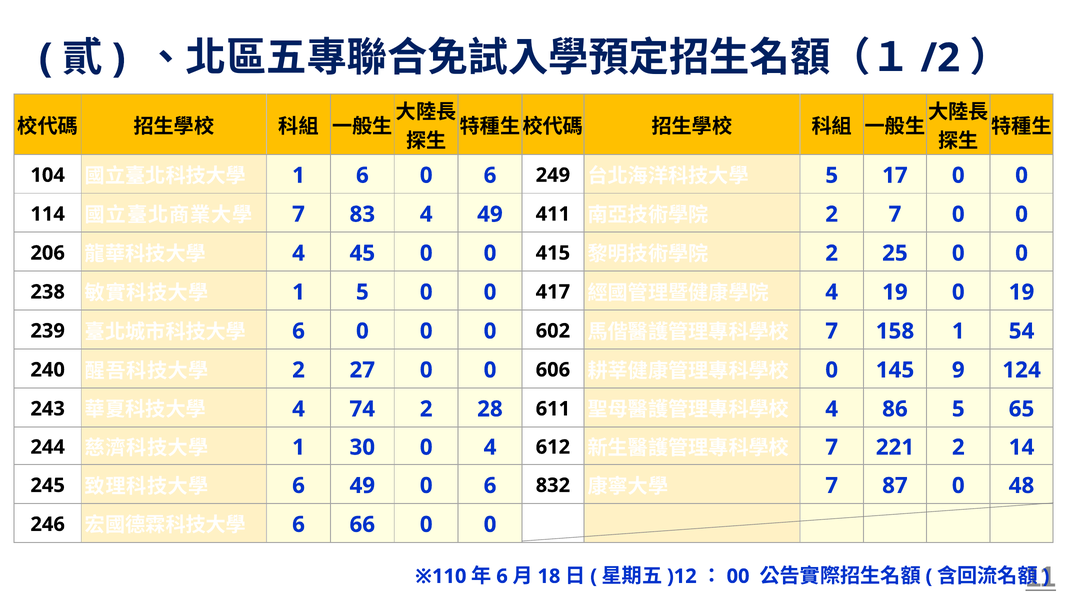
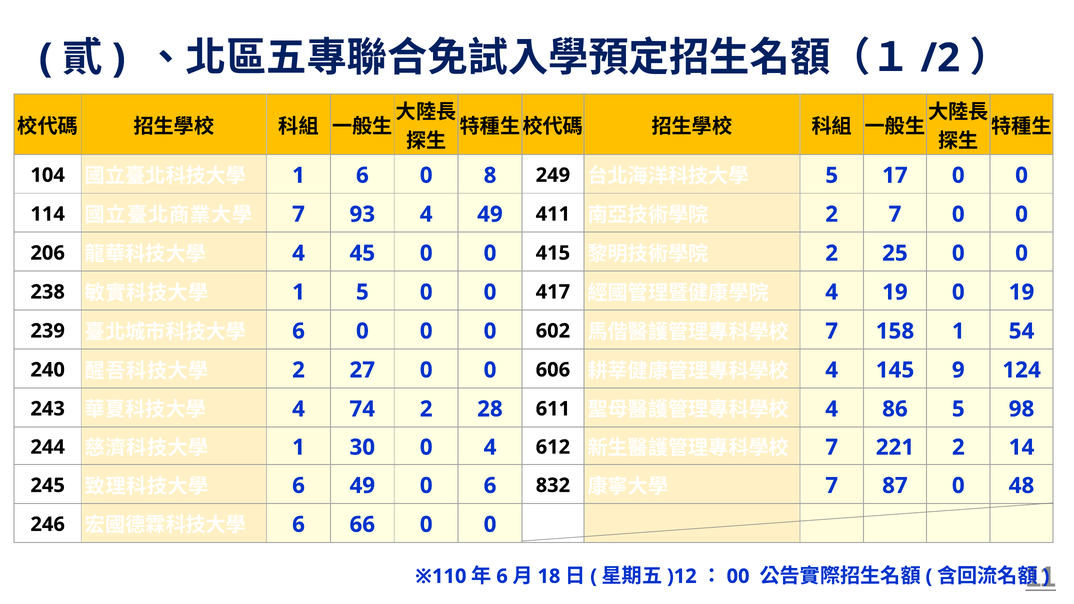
6 0 6: 6 -> 8
83: 83 -> 93
0 at (832, 370): 0 -> 4
65: 65 -> 98
